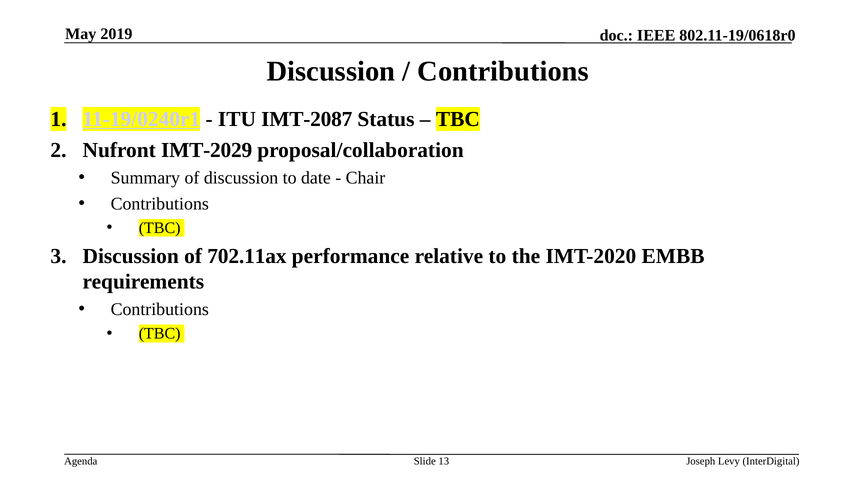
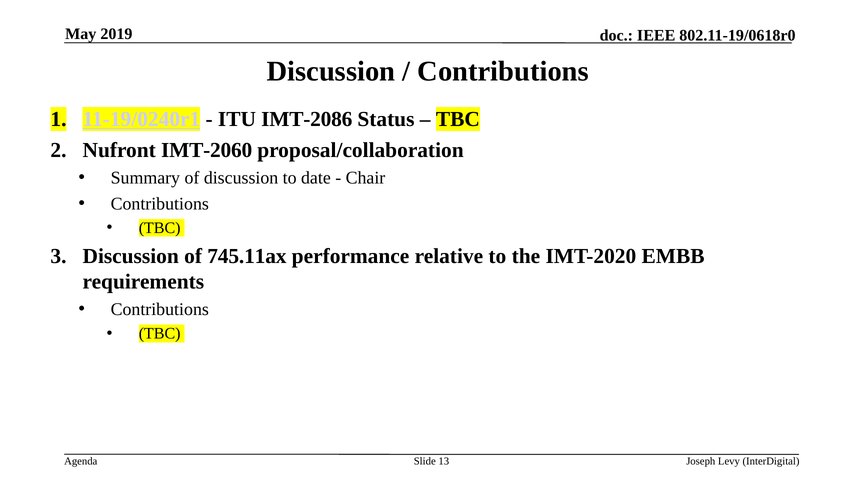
IMT-2087: IMT-2087 -> IMT-2086
IMT-2029: IMT-2029 -> IMT-2060
702.11ax: 702.11ax -> 745.11ax
